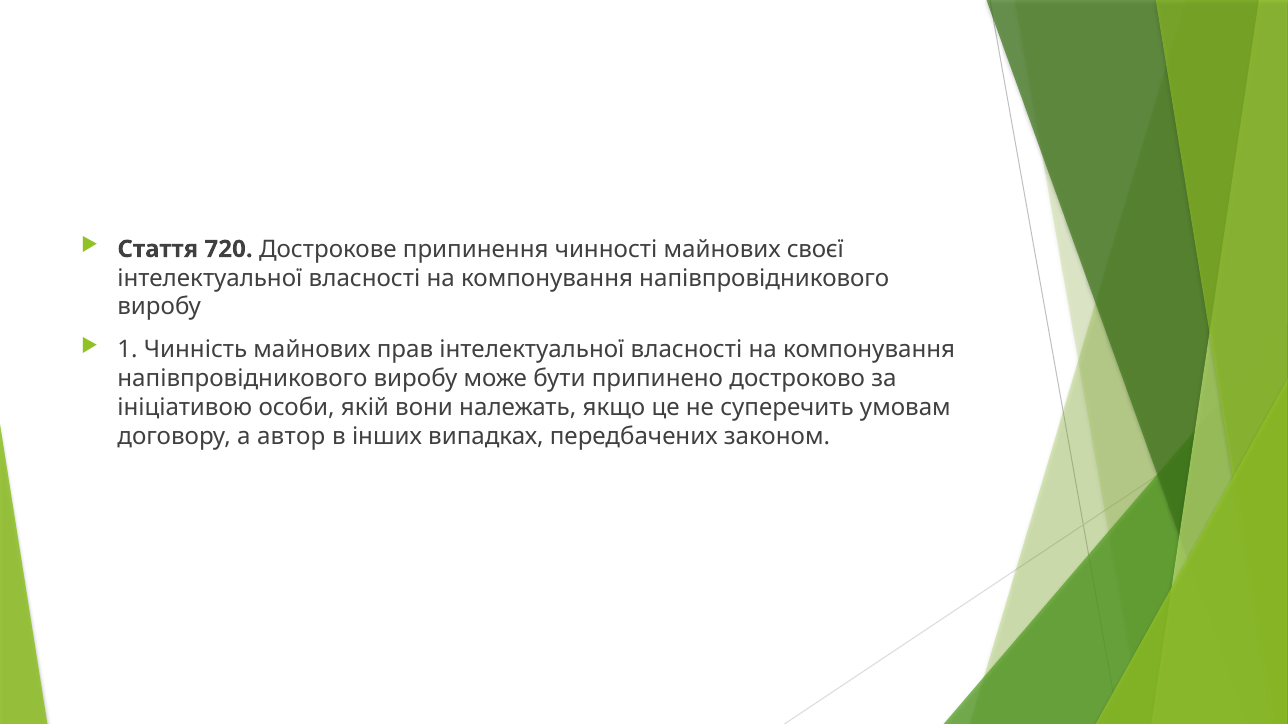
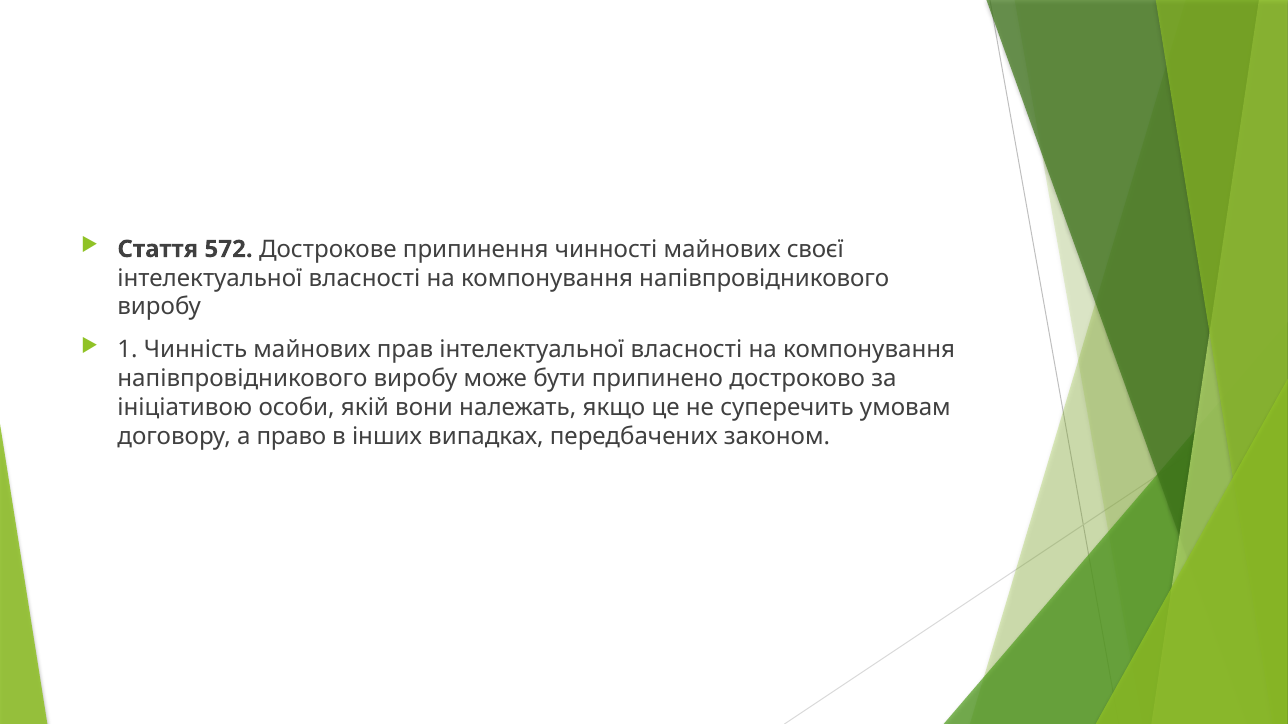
720: 720 -> 572
автор: автор -> право
